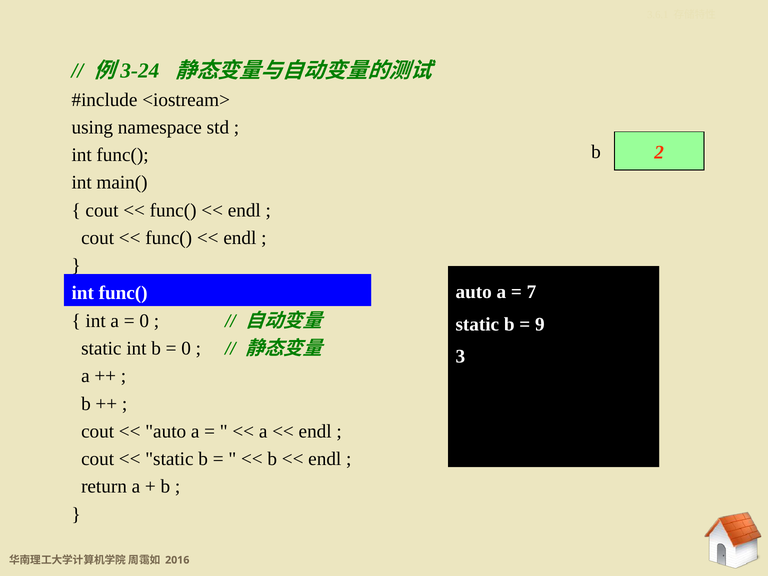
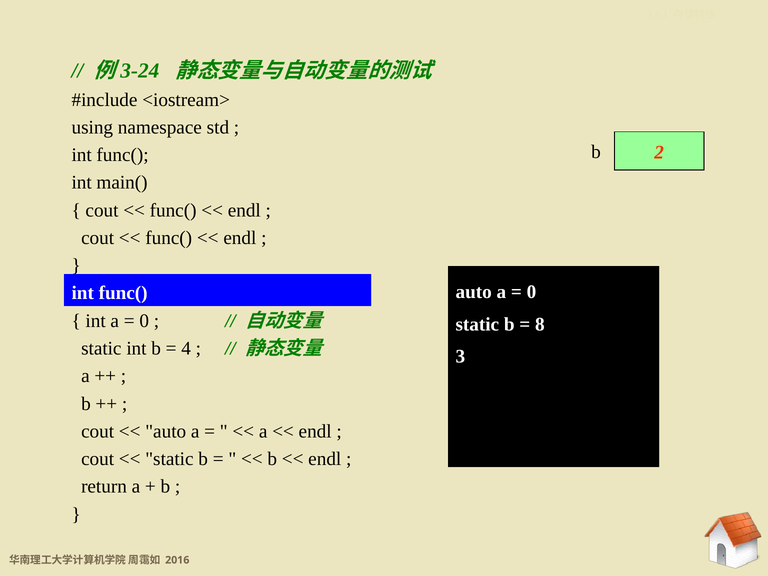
7 at (531, 292): 7 -> 0
9: 9 -> 8
0 at (186, 348): 0 -> 4
